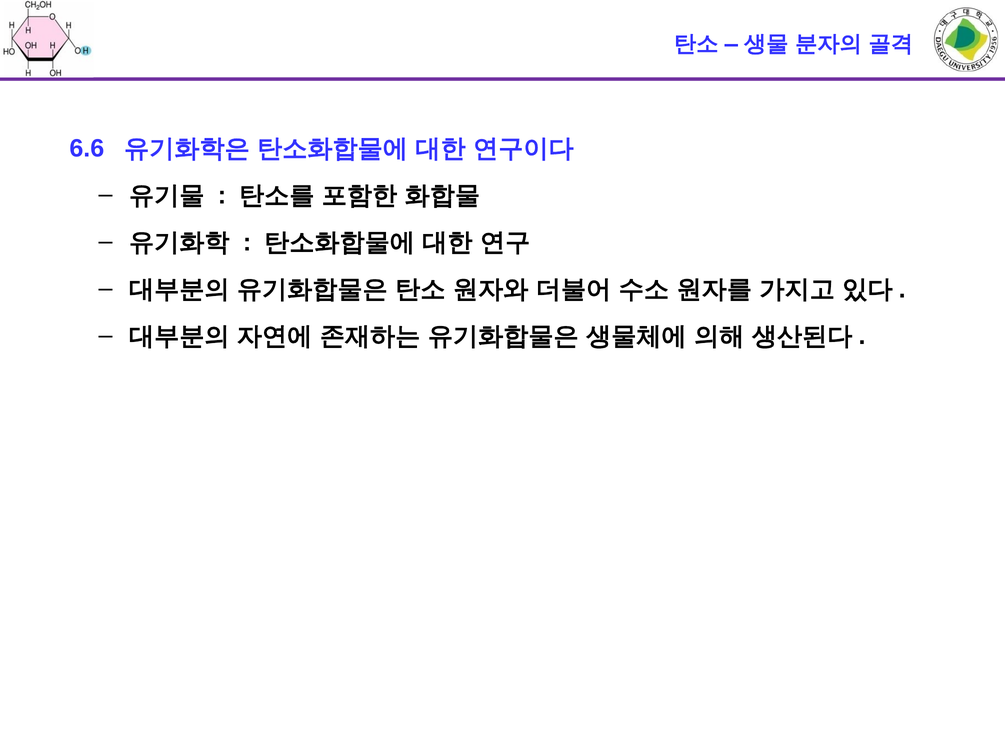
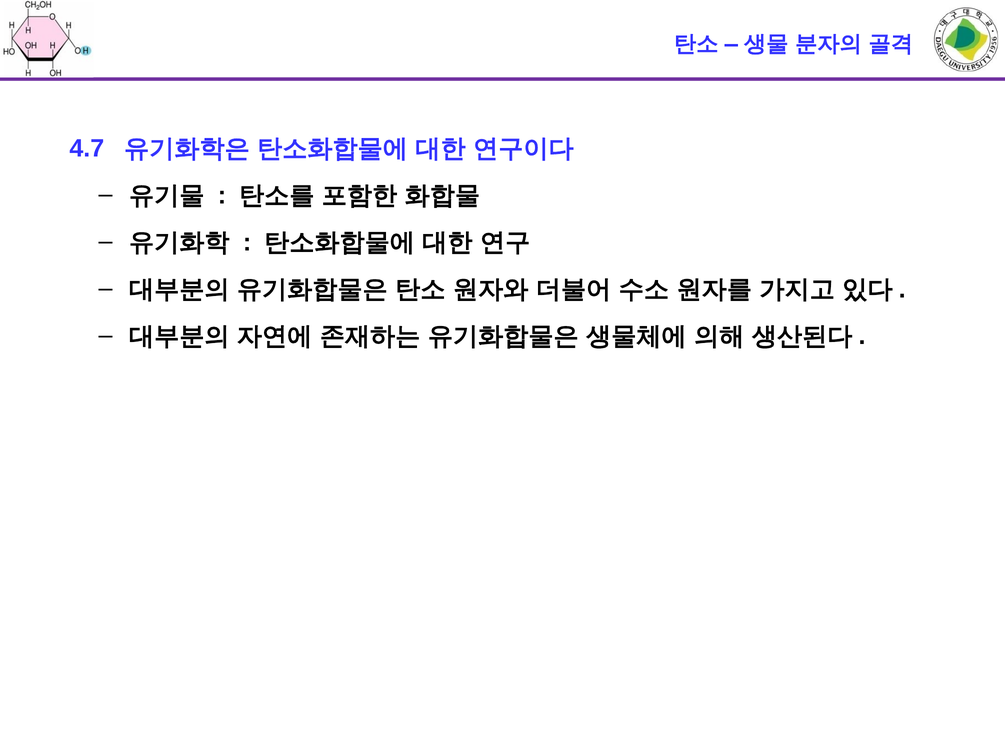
6.6: 6.6 -> 4.7
